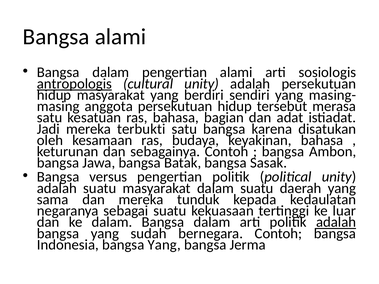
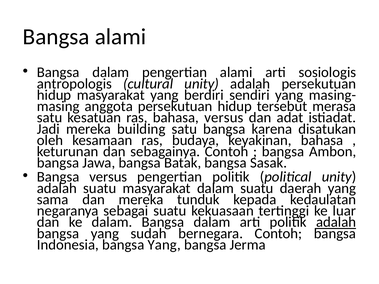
antropologis underline: present -> none
bahasa bagian: bagian -> versus
terbukti: terbukti -> building
